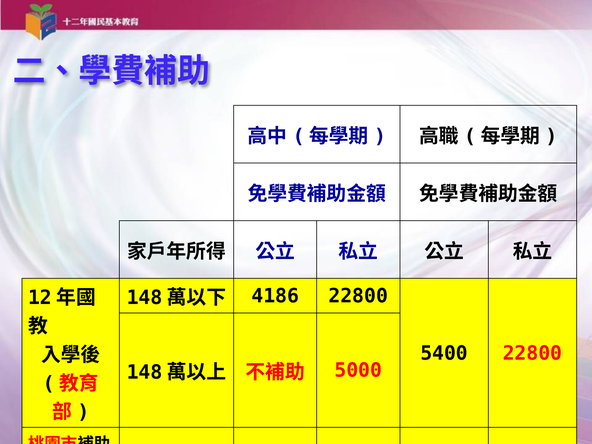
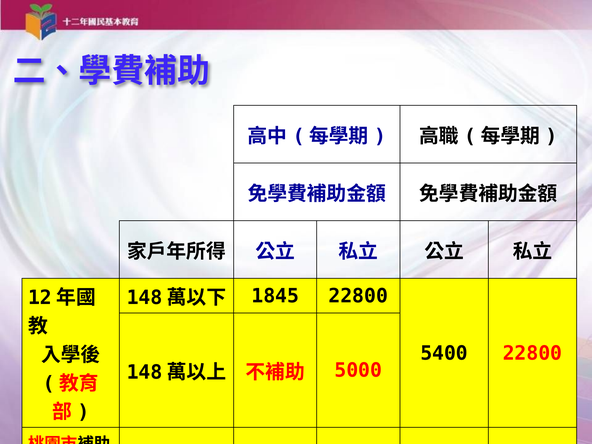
4186: 4186 -> 1845
